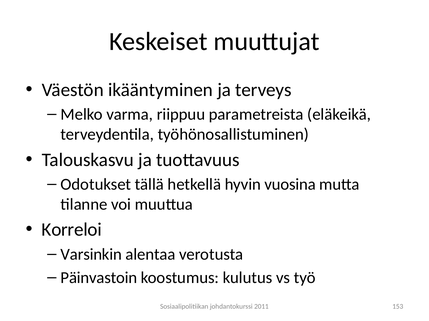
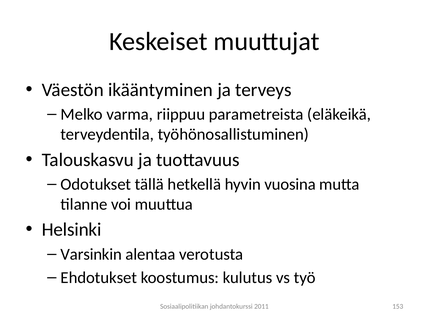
Korreloi: Korreloi -> Helsinki
Päinvastoin: Päinvastoin -> Ehdotukset
